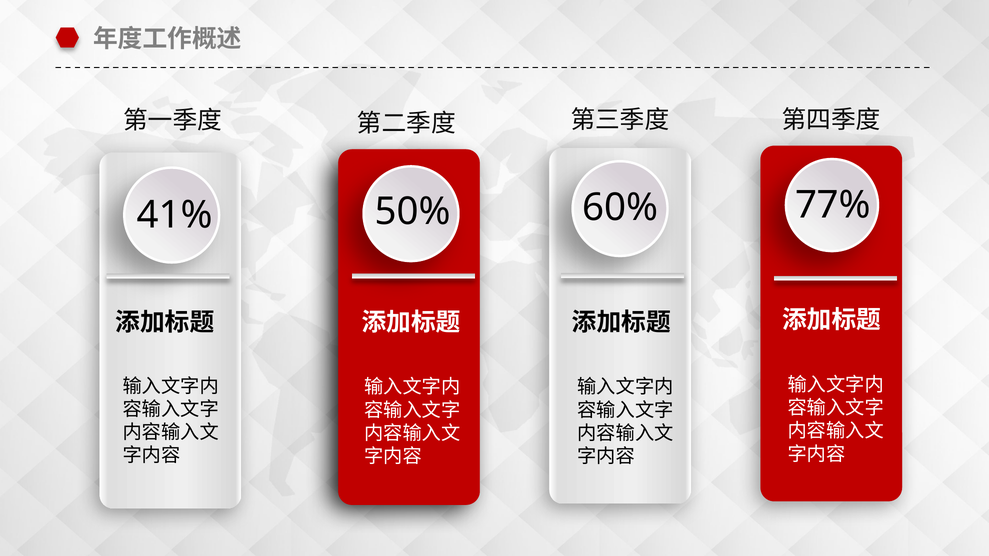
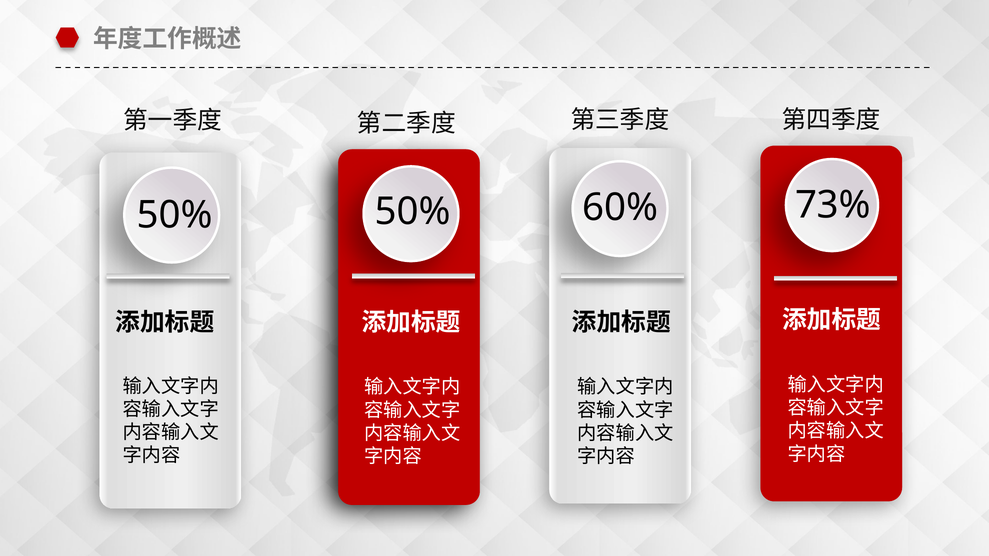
41% at (175, 215): 41% -> 50%
77%: 77% -> 73%
